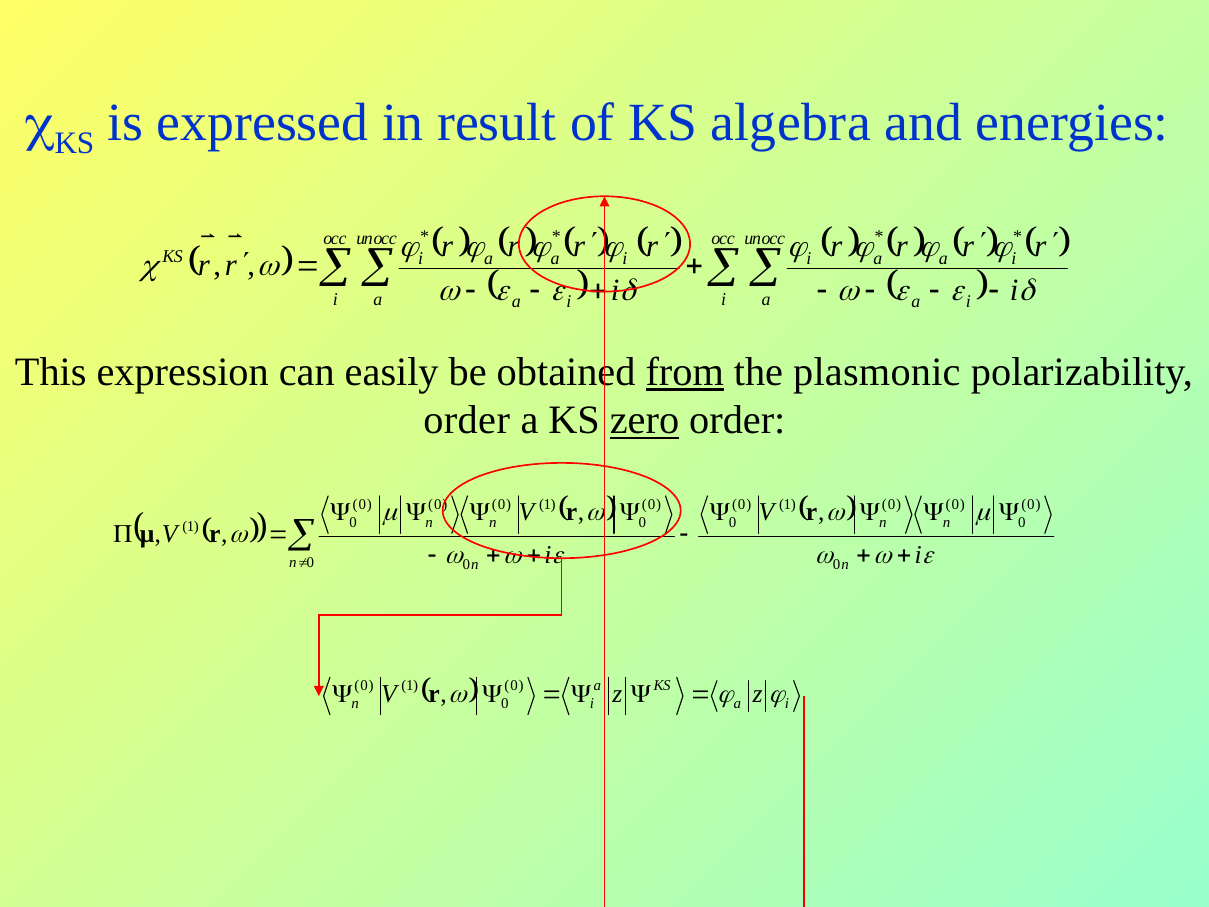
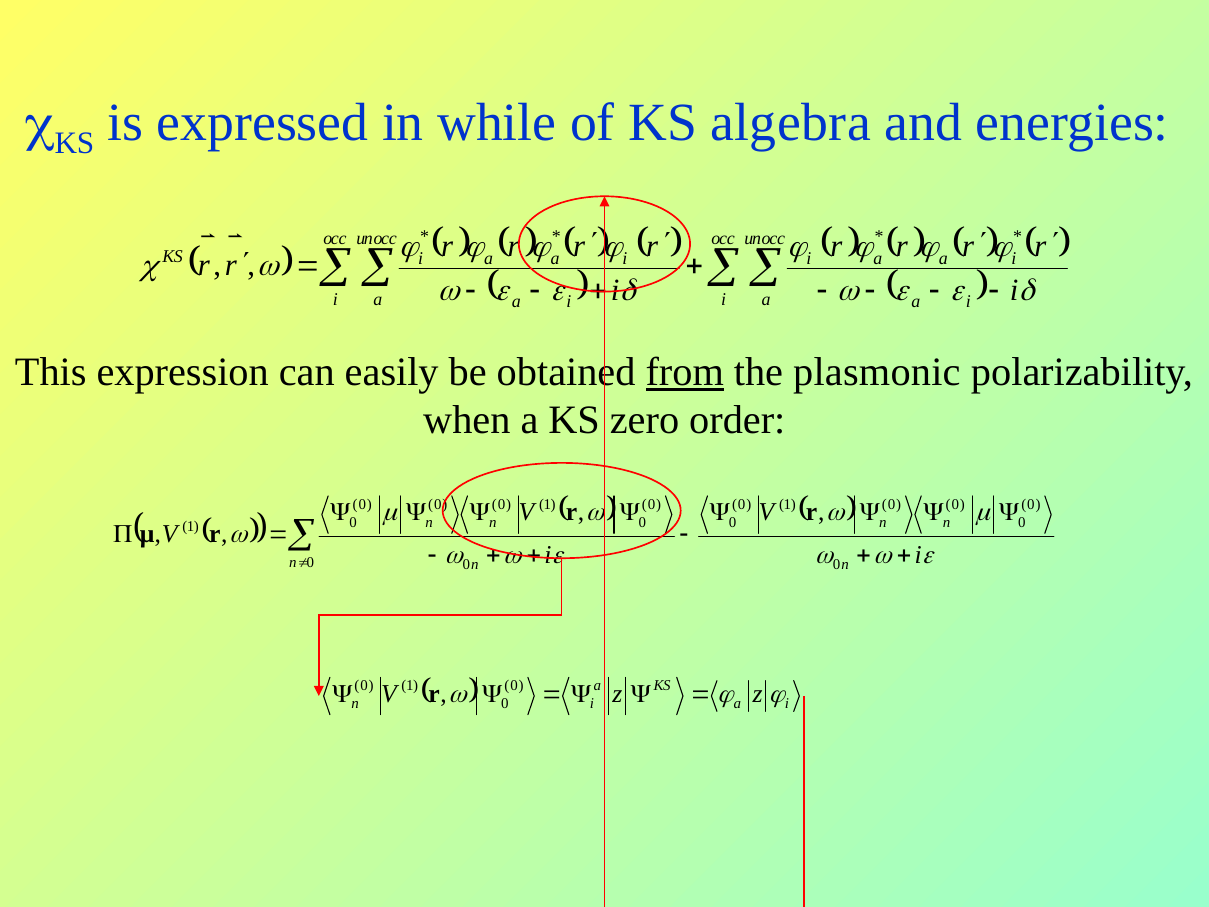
result: result -> while
order at (467, 420): order -> when
zero underline: present -> none
